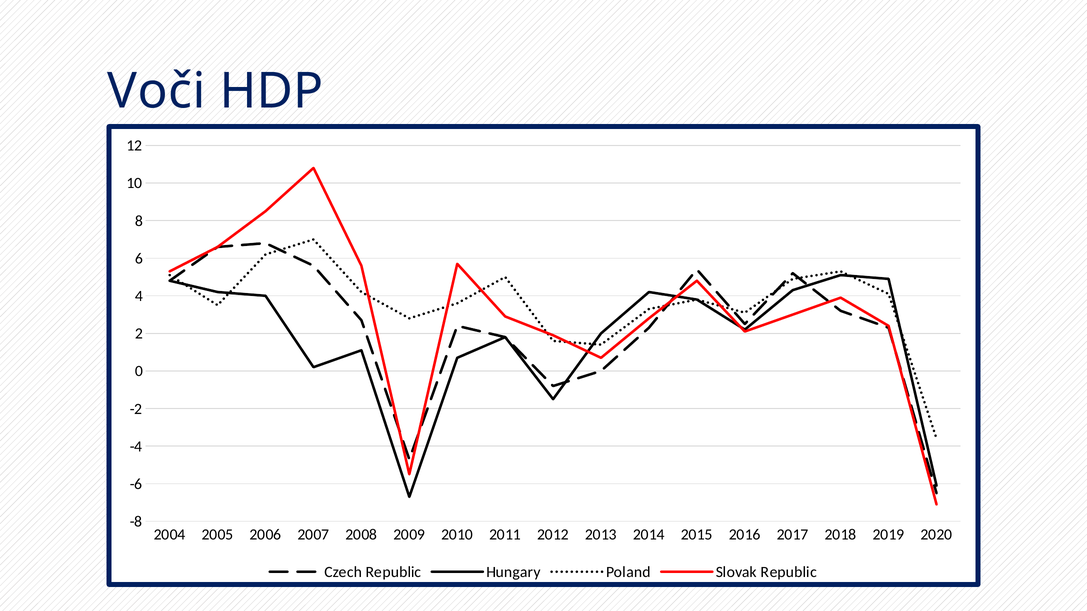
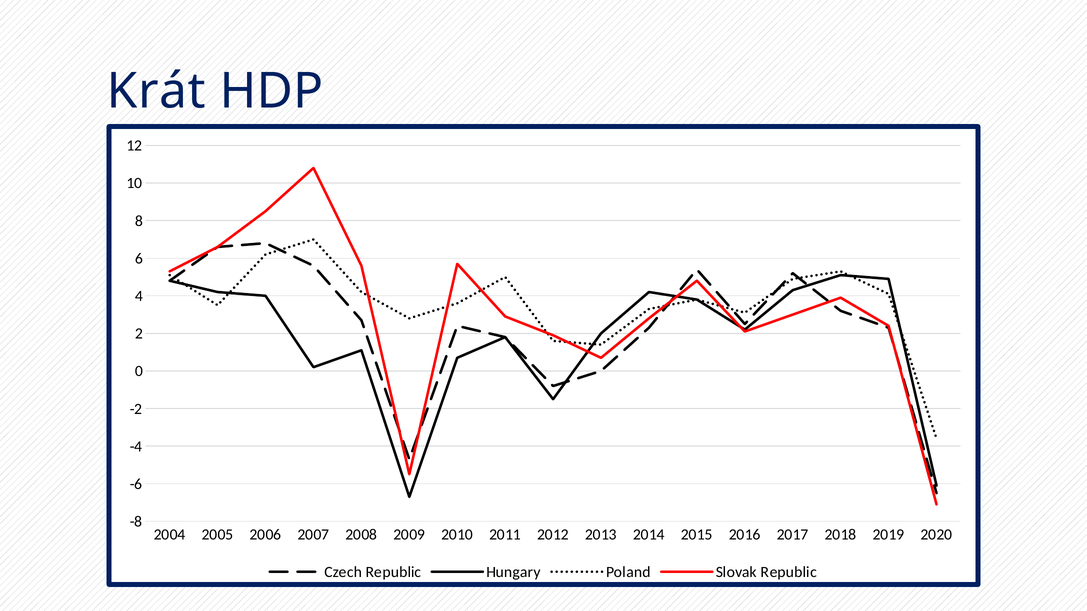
Voči: Voči -> Krát
